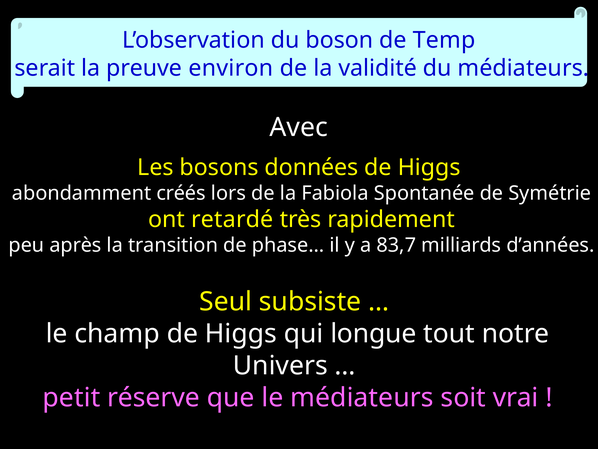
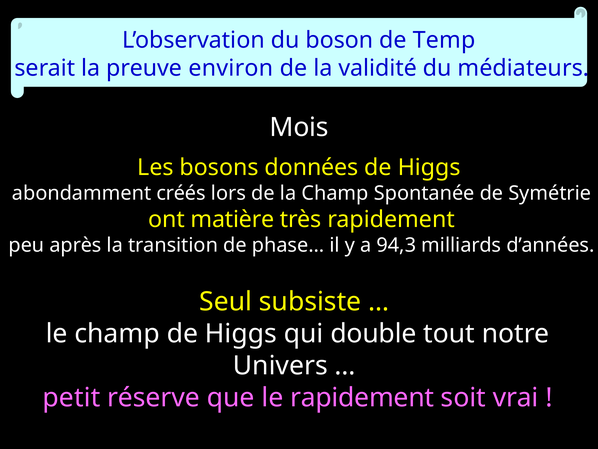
Avec: Avec -> Mois
la Fabiola: Fabiola -> Champ
retardé: retardé -> matière
83,7: 83,7 -> 94,3
longue: longue -> double
le médiateurs: médiateurs -> rapidement
